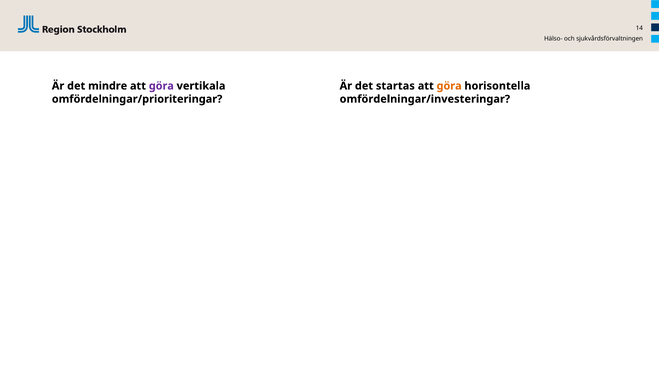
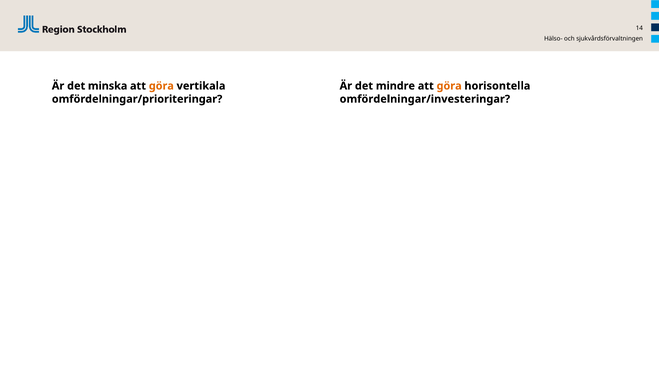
mindre: mindre -> minska
göra at (161, 86) colour: purple -> orange
startas: startas -> mindre
